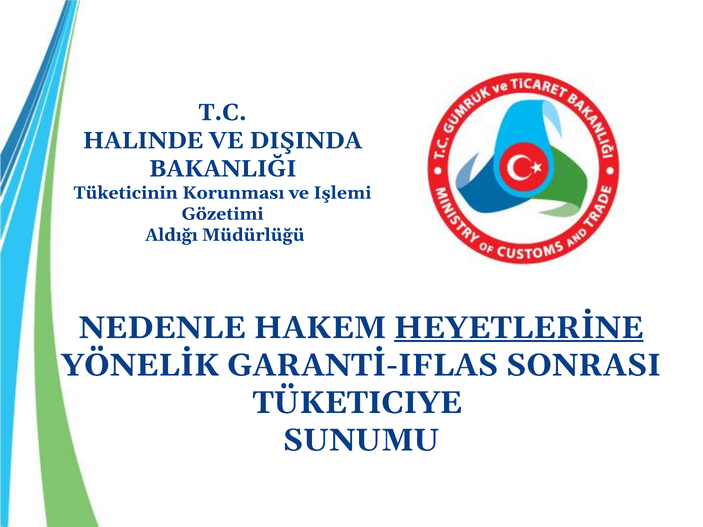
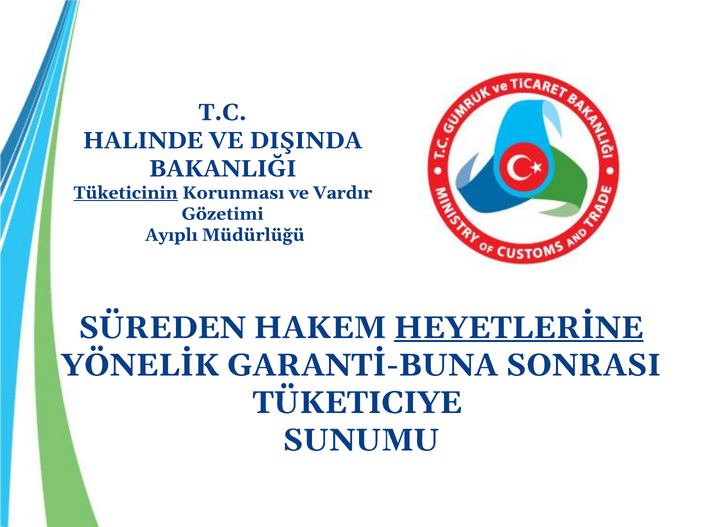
Tüketicinin underline: none -> present
Işlemi: Işlemi -> Vardır
Aldığı: Aldığı -> Ayıplı
NEDENLE: NEDENLE -> SÜREDEN
GARANTİ-IFLAS: GARANTİ-IFLAS -> GARANTİ-BUNA
